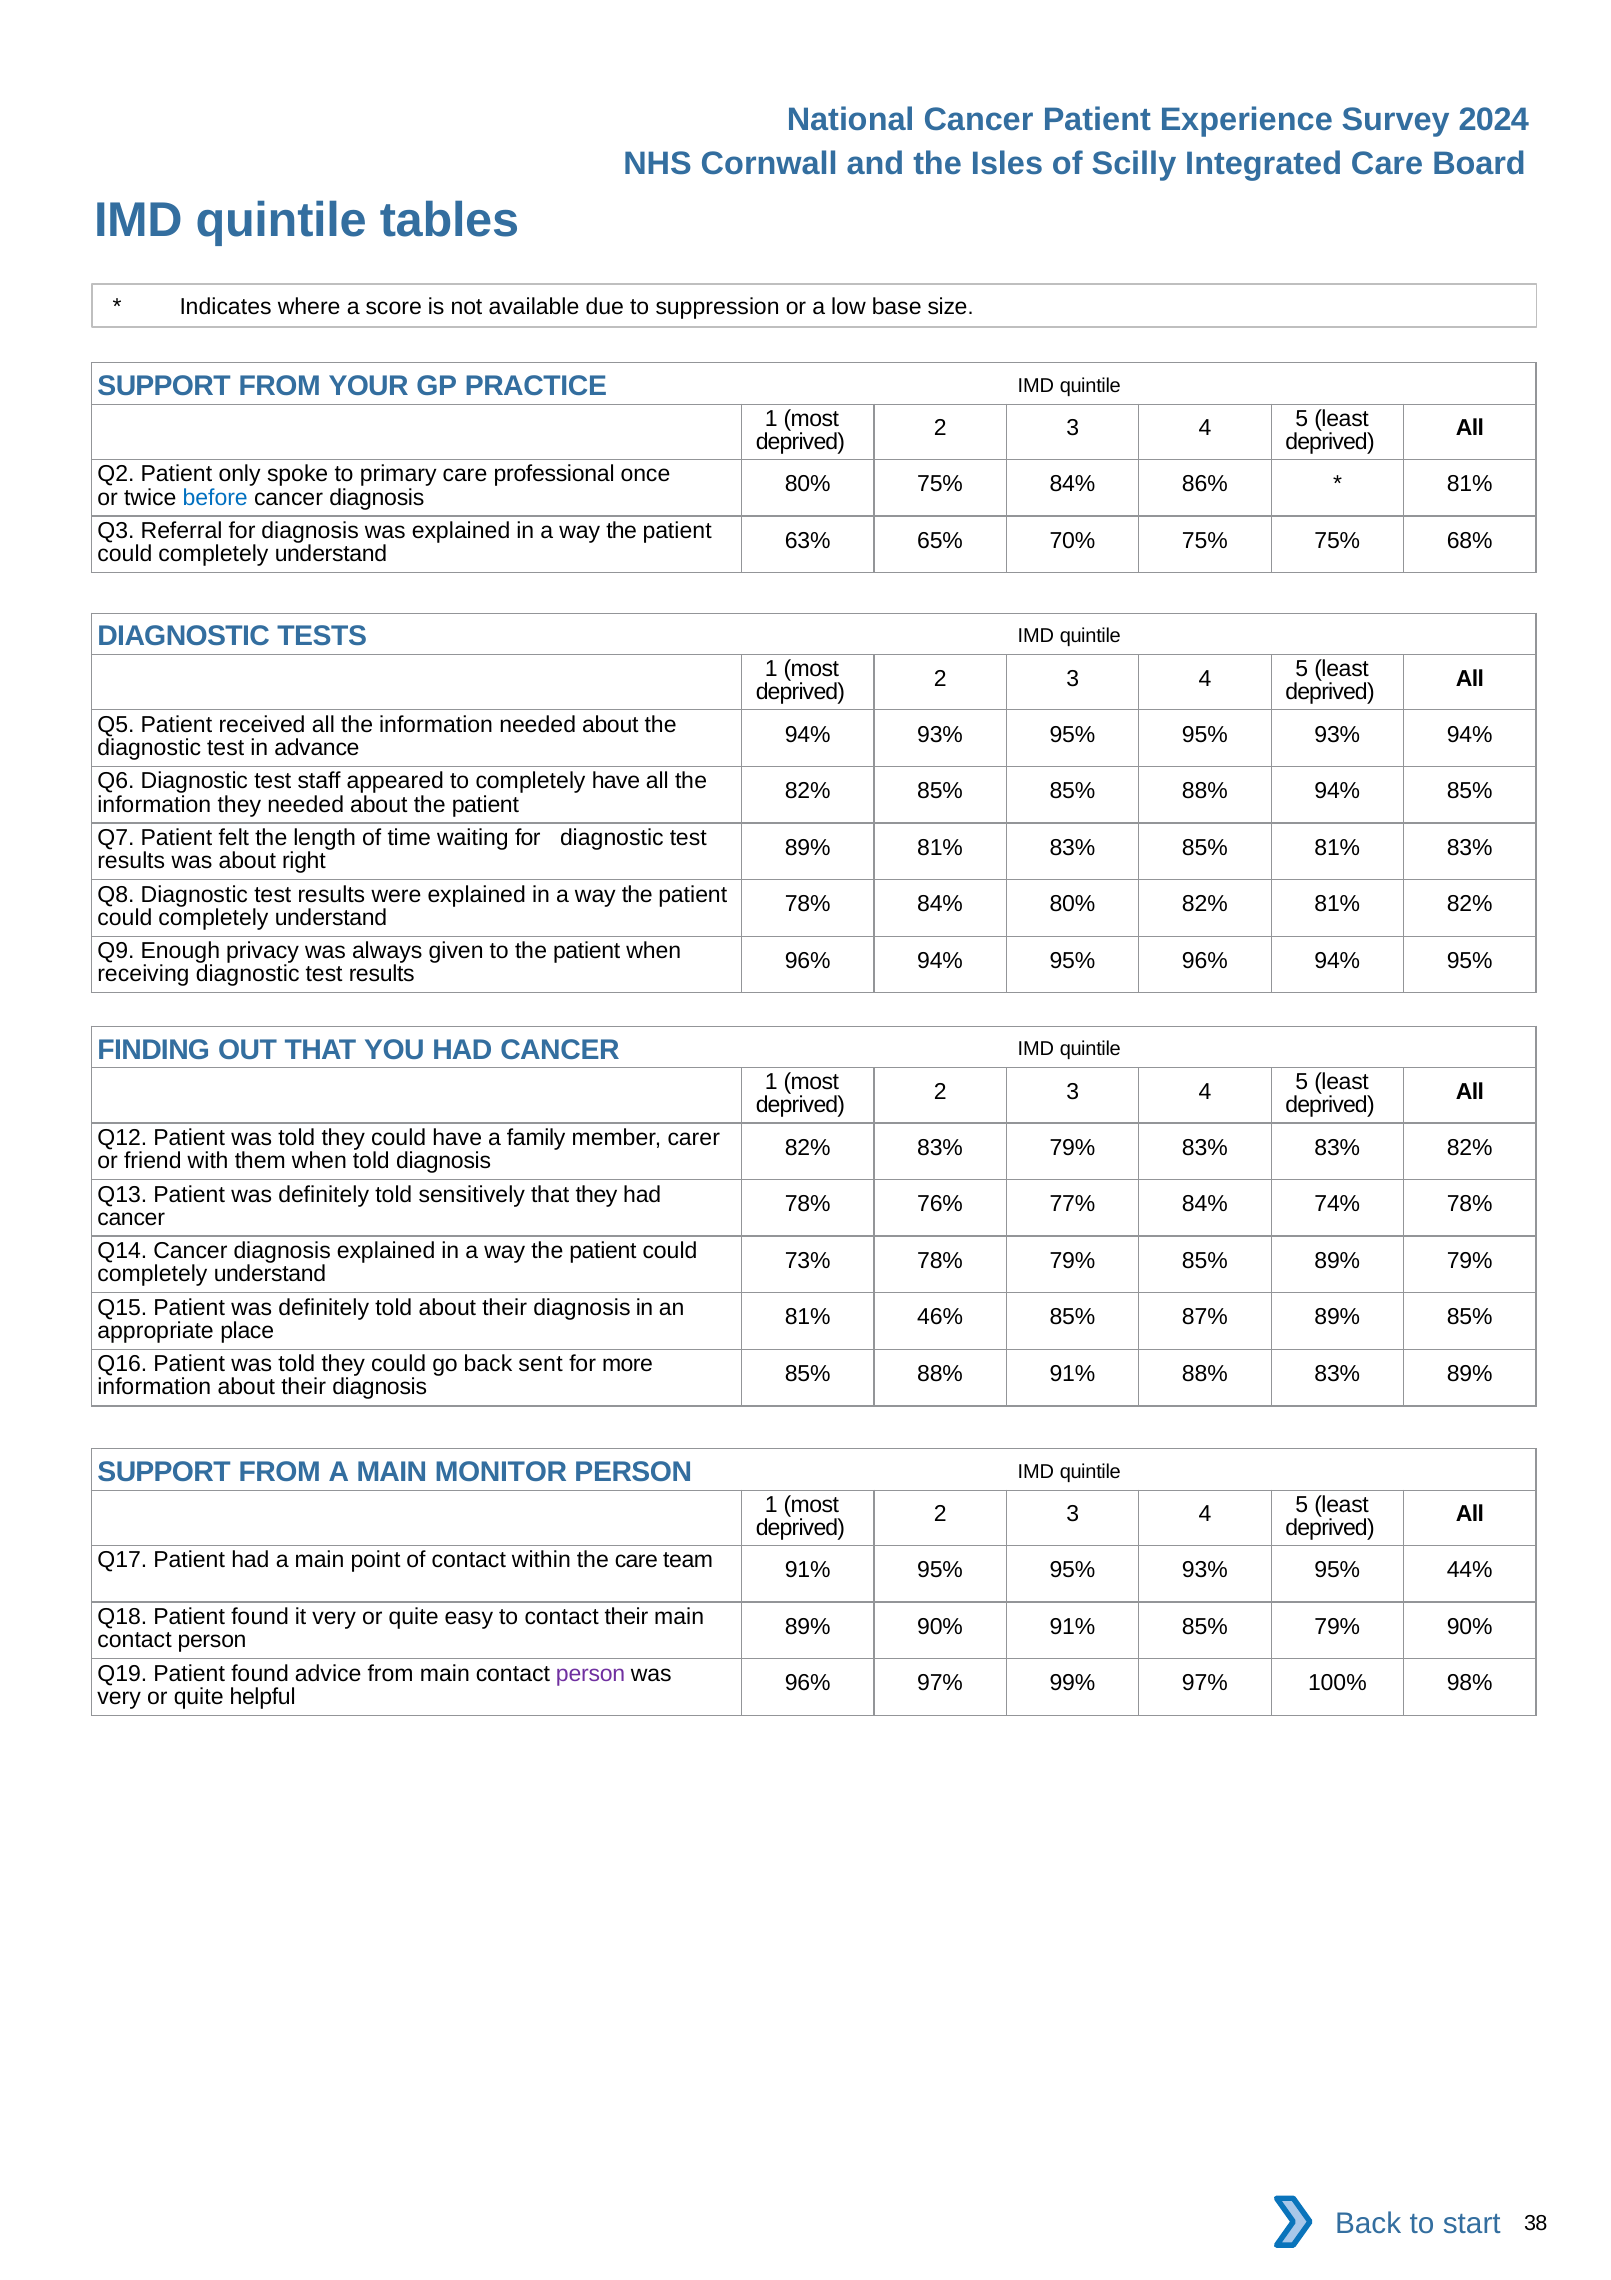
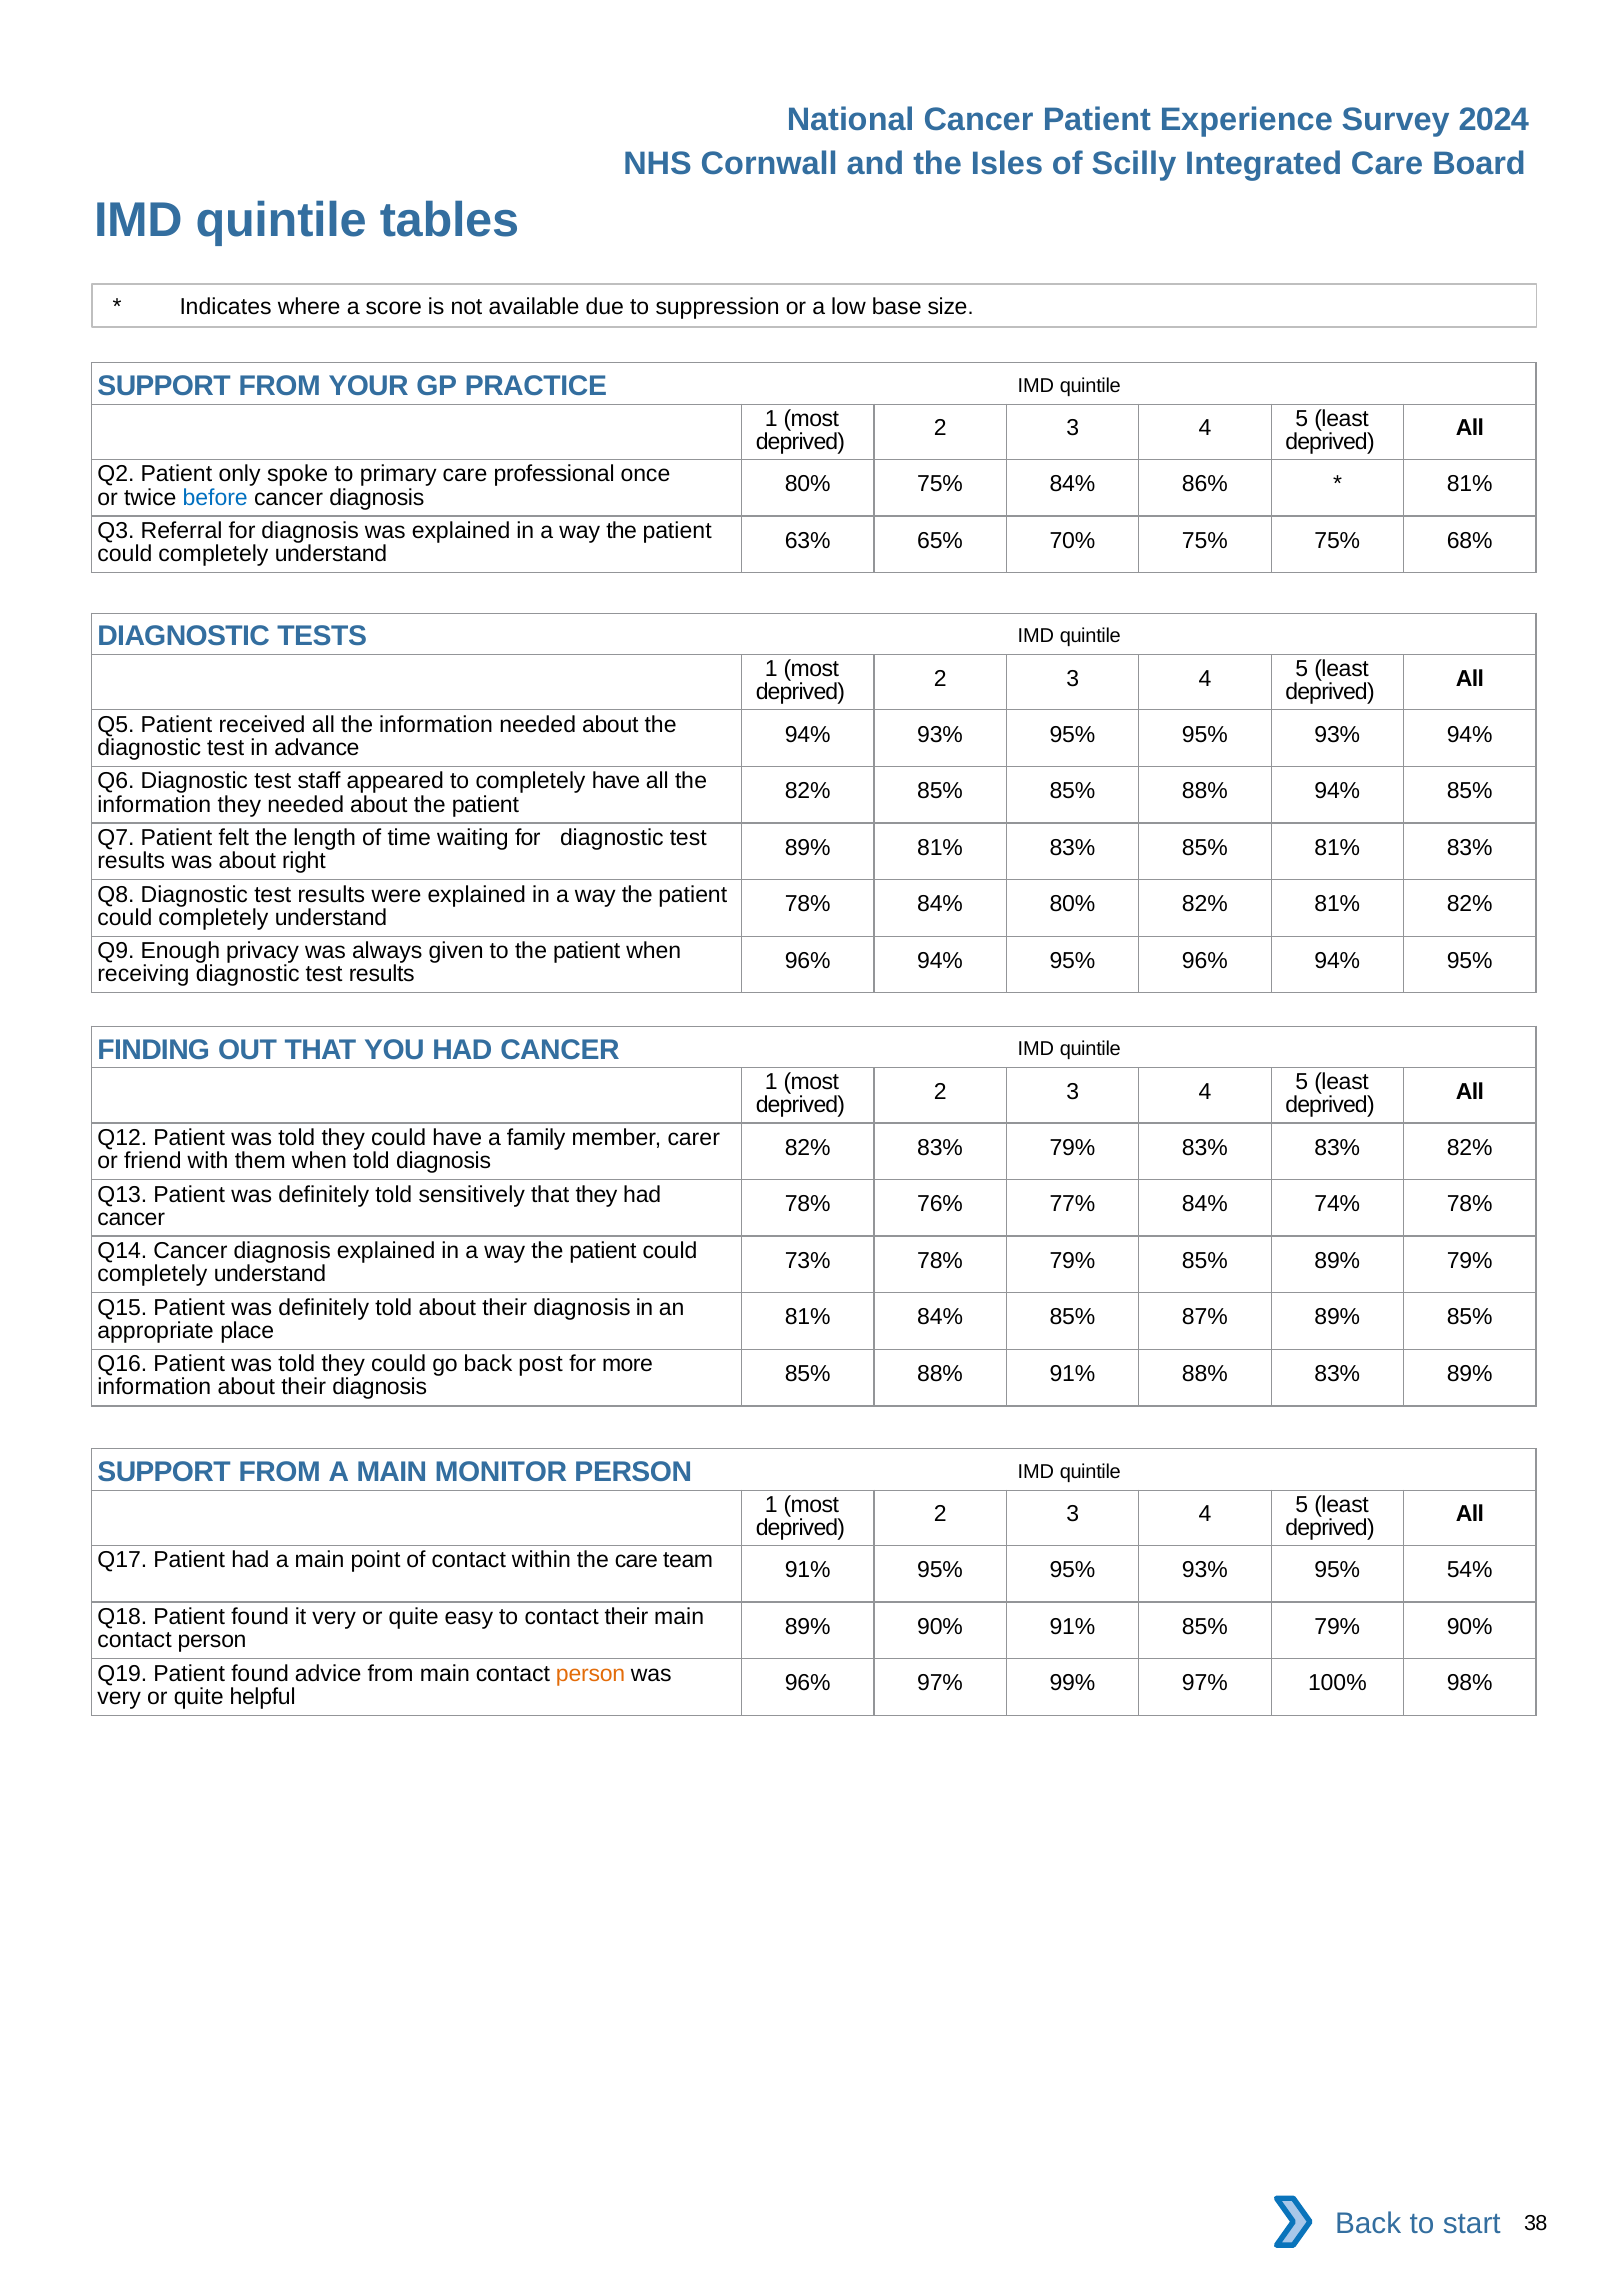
81% 46%: 46% -> 84%
sent: sent -> post
44%: 44% -> 54%
person at (591, 1673) colour: purple -> orange
